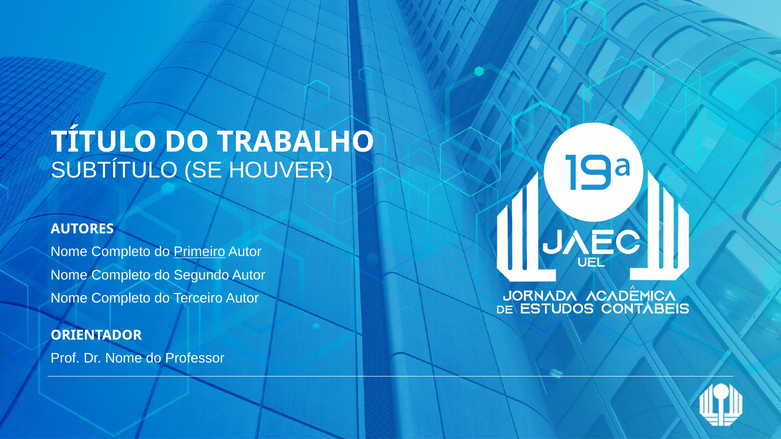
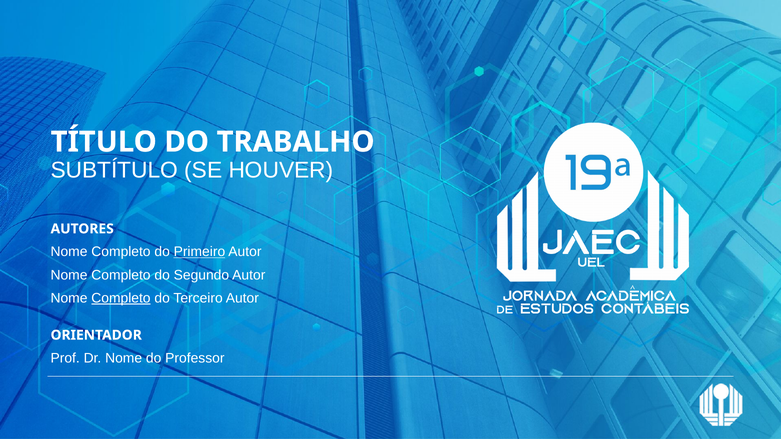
Completo at (121, 298) underline: none -> present
